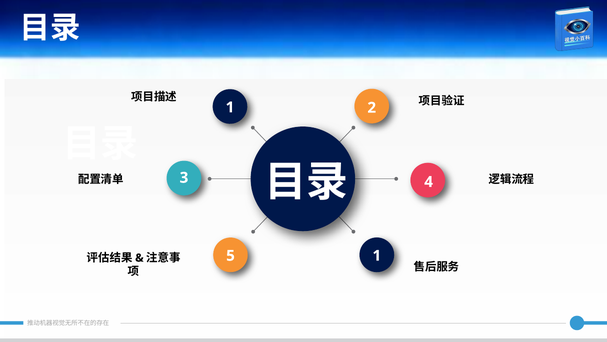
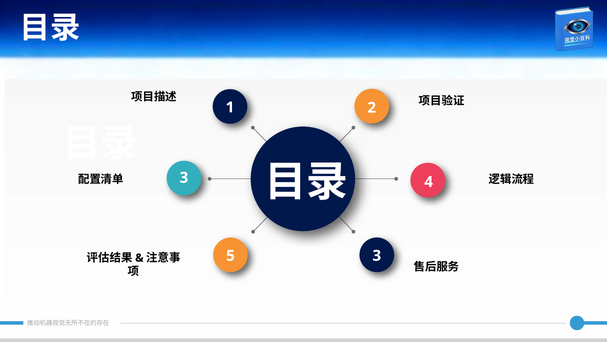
5 1: 1 -> 3
